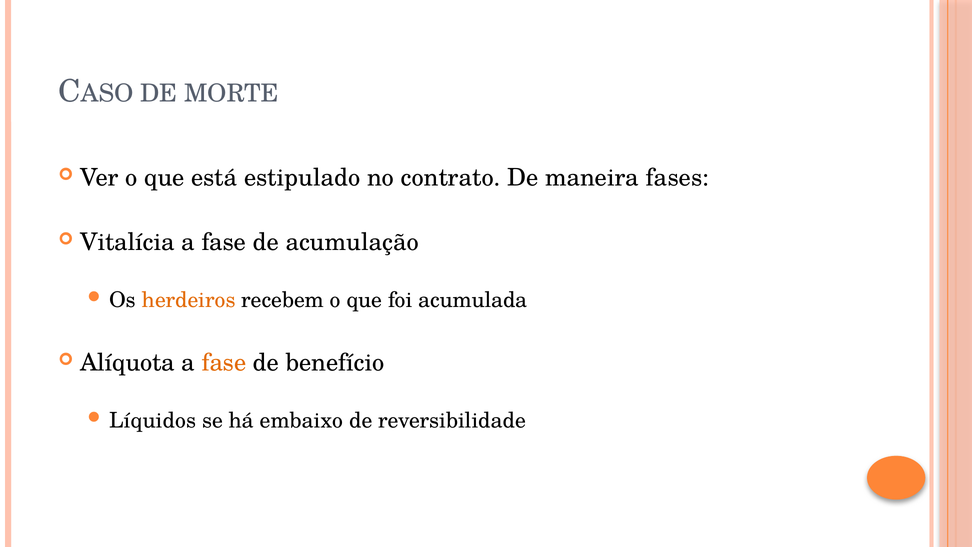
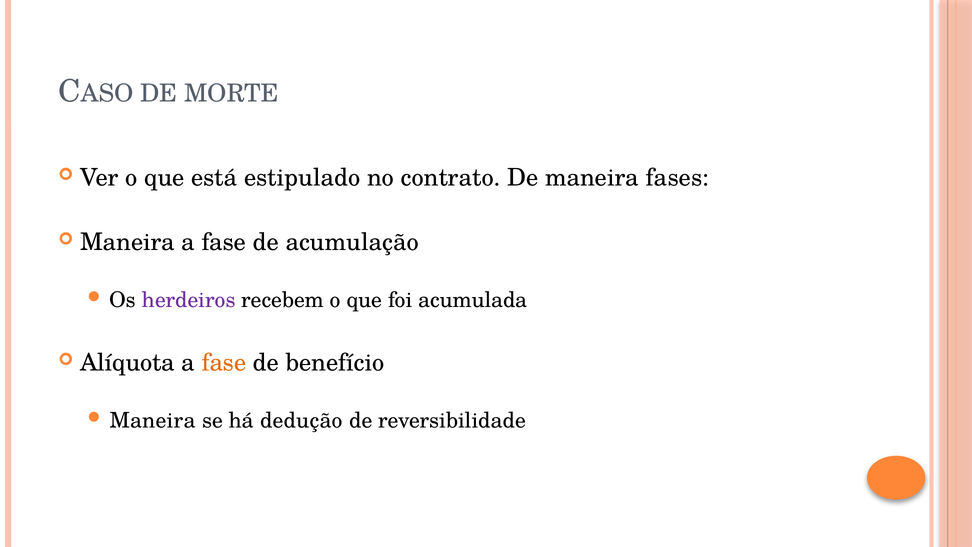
Vitalícia at (127, 242): Vitalícia -> Maneira
herdeiros colour: orange -> purple
Líquidos at (153, 420): Líquidos -> Maneira
embaixo: embaixo -> dedução
